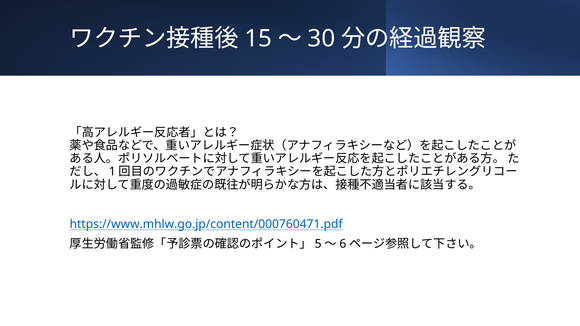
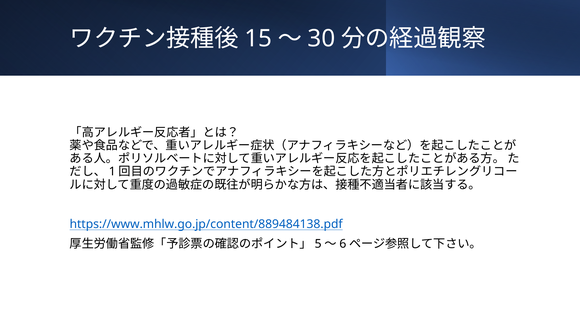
https://www.mhlw.go.jp/content/000760471.pdf: https://www.mhlw.go.jp/content/000760471.pdf -> https://www.mhlw.go.jp/content/889484138.pdf
